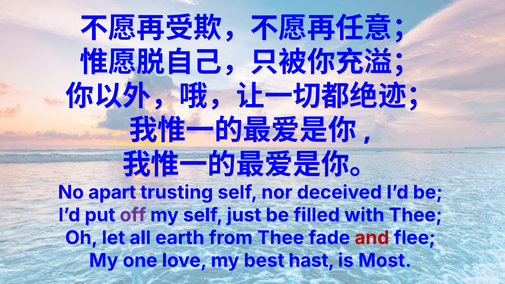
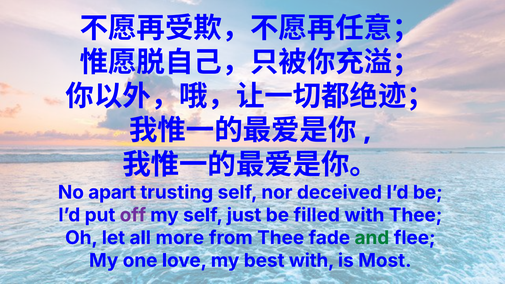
earth: earth -> more
and colour: red -> green
best hast: hast -> with
